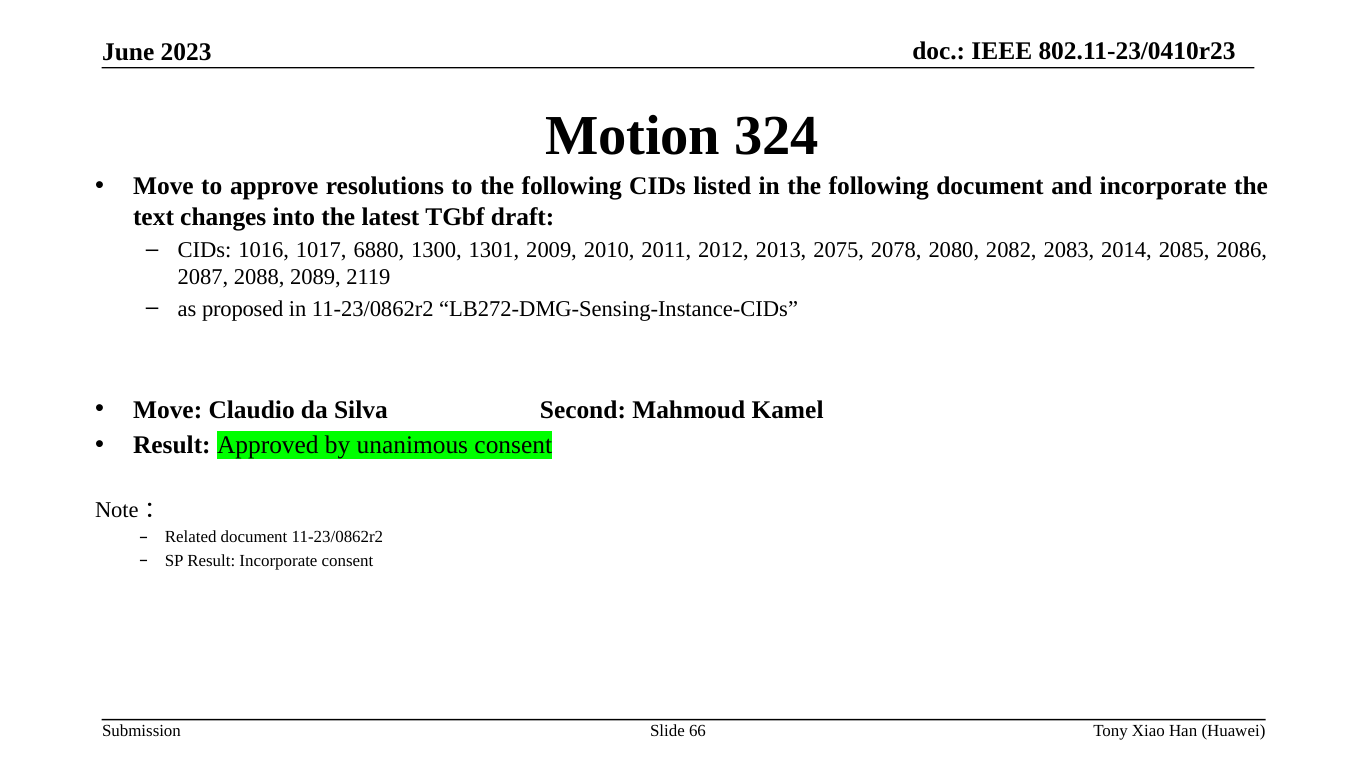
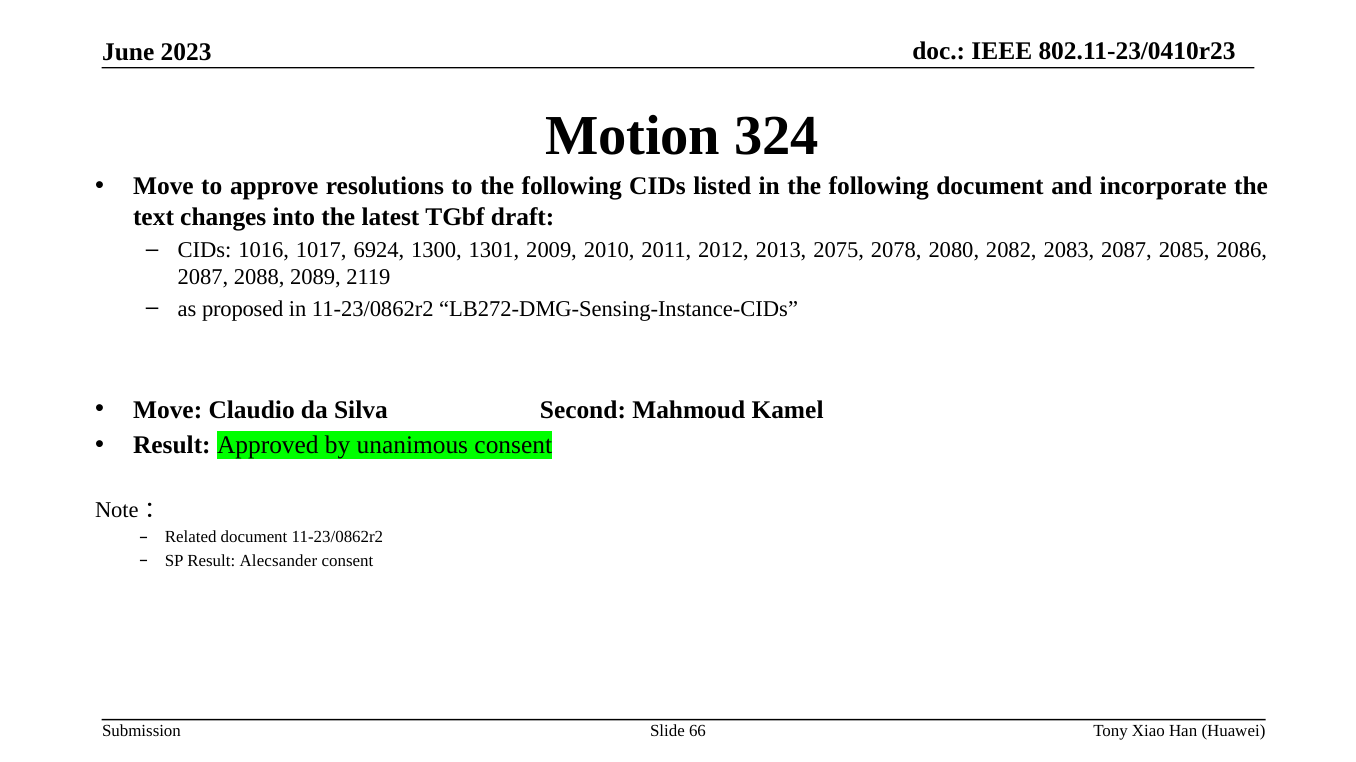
6880: 6880 -> 6924
2083 2014: 2014 -> 2087
Result Incorporate: Incorporate -> Alecsander
